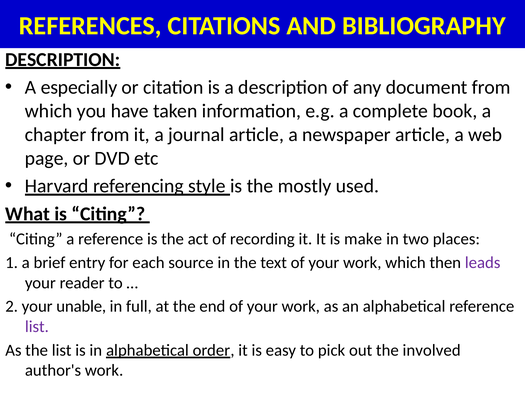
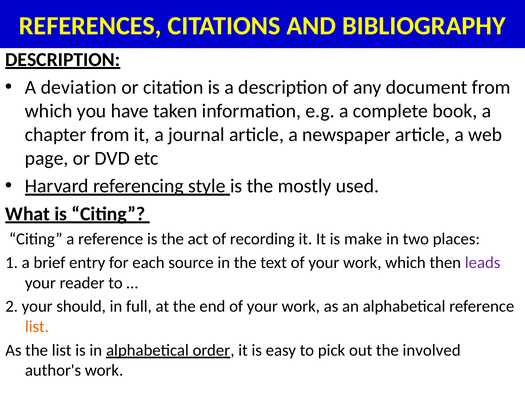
especially: especially -> deviation
unable: unable -> should
list at (37, 326) colour: purple -> orange
